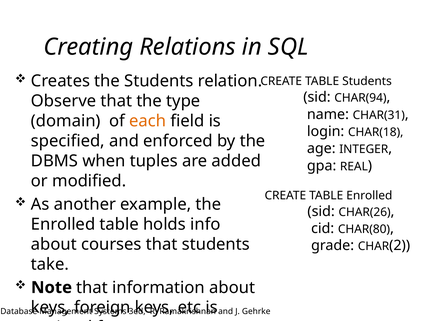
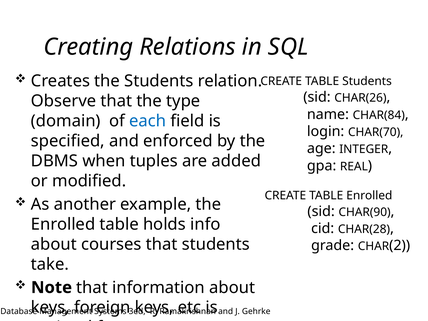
CHAR(94: CHAR(94 -> CHAR(26
CHAR(31: CHAR(31 -> CHAR(84
each colour: orange -> blue
CHAR(18: CHAR(18 -> CHAR(70
CHAR(26: CHAR(26 -> CHAR(90
CHAR(80: CHAR(80 -> CHAR(28
